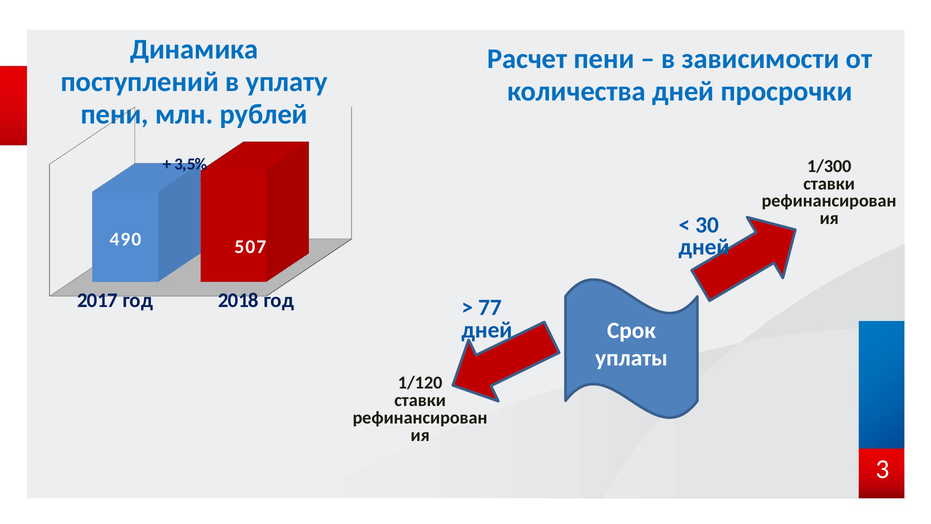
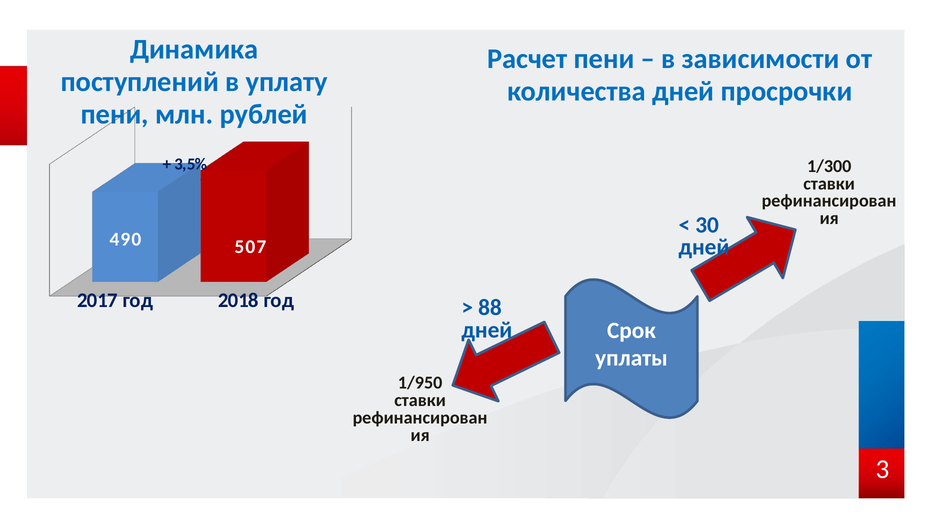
77: 77 -> 88
1/120: 1/120 -> 1/950
